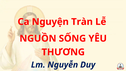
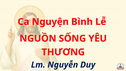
Tràn: Tràn -> Bình
